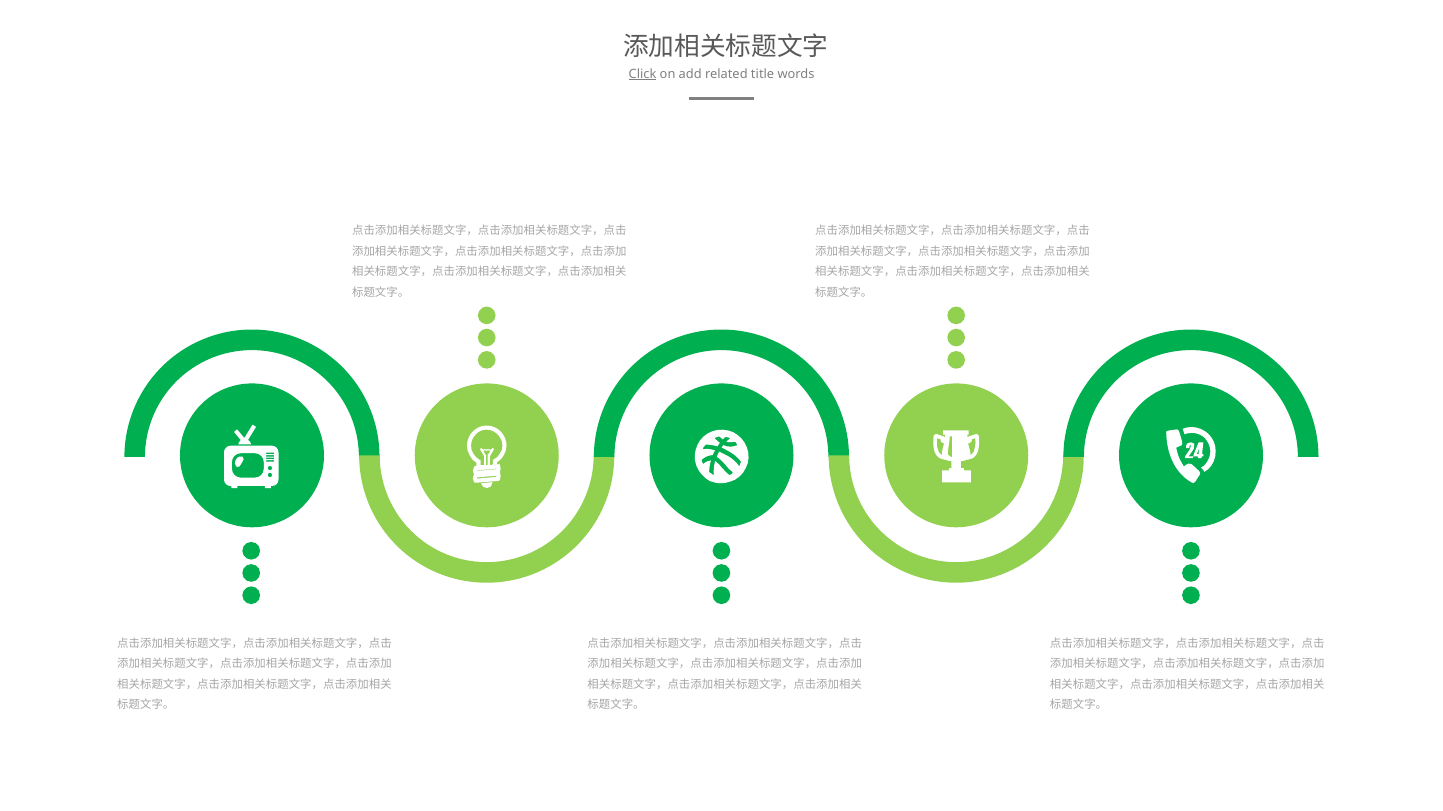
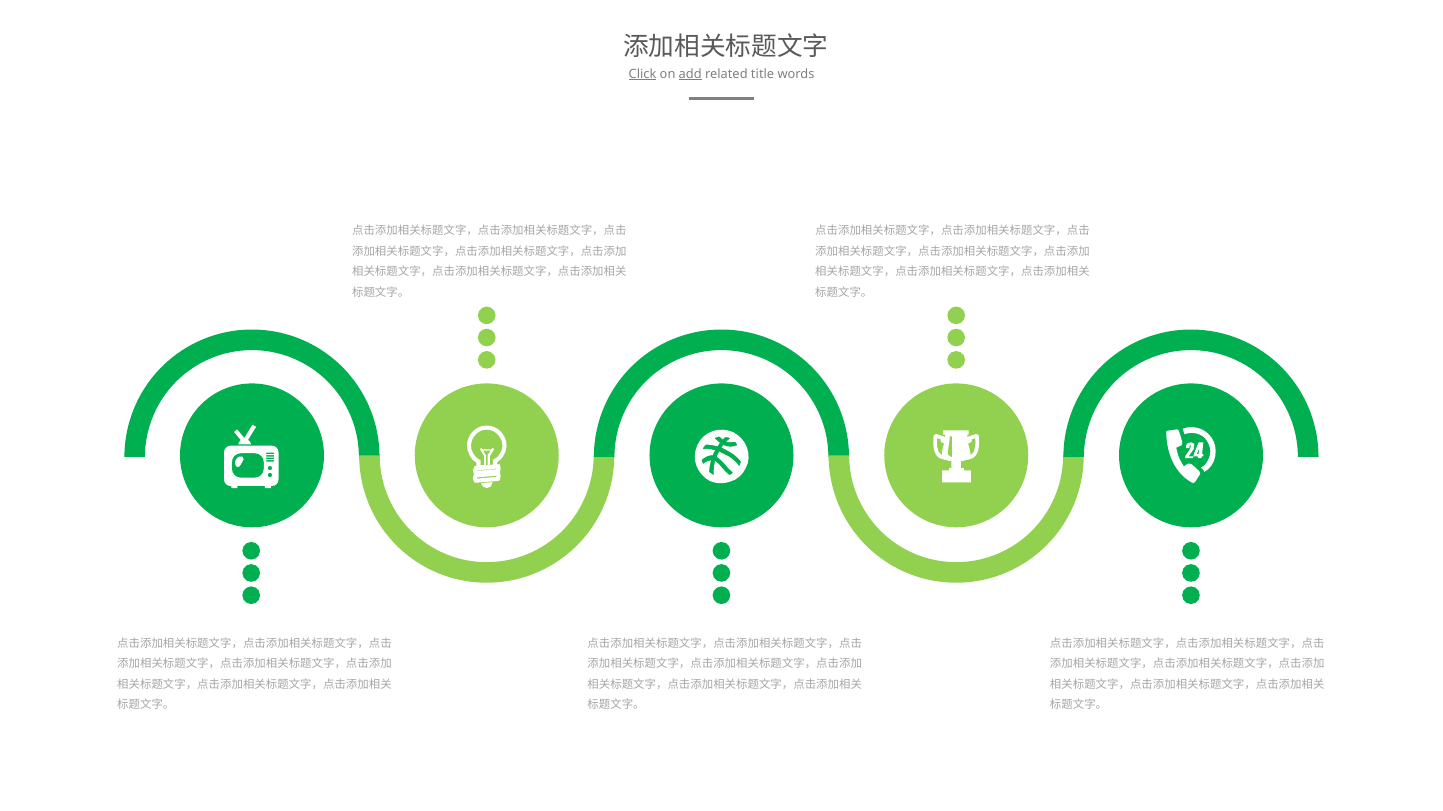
add underline: none -> present
